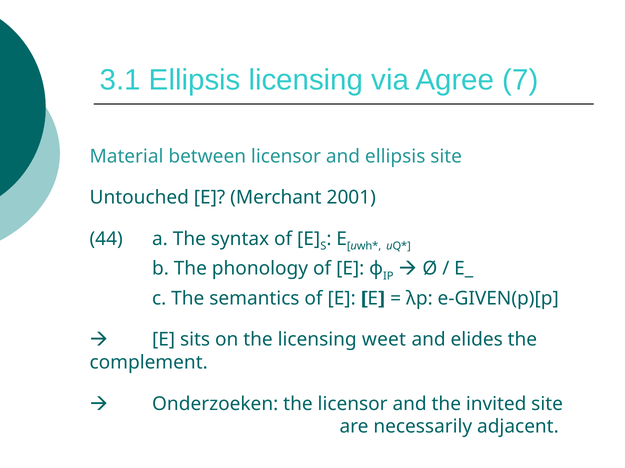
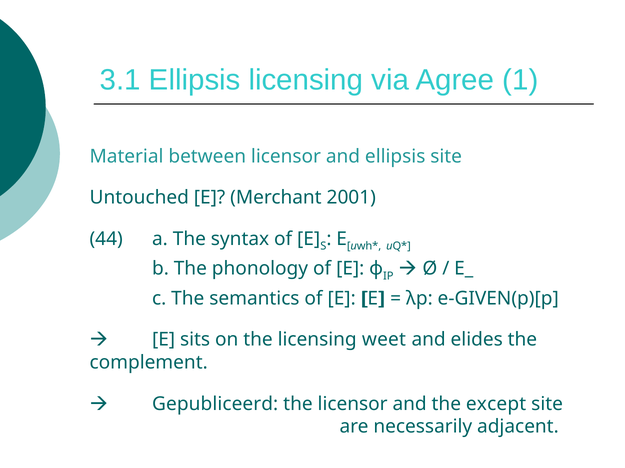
7: 7 -> 1
Onderzoeken: Onderzoeken -> Gepubliceerd
invited: invited -> except
